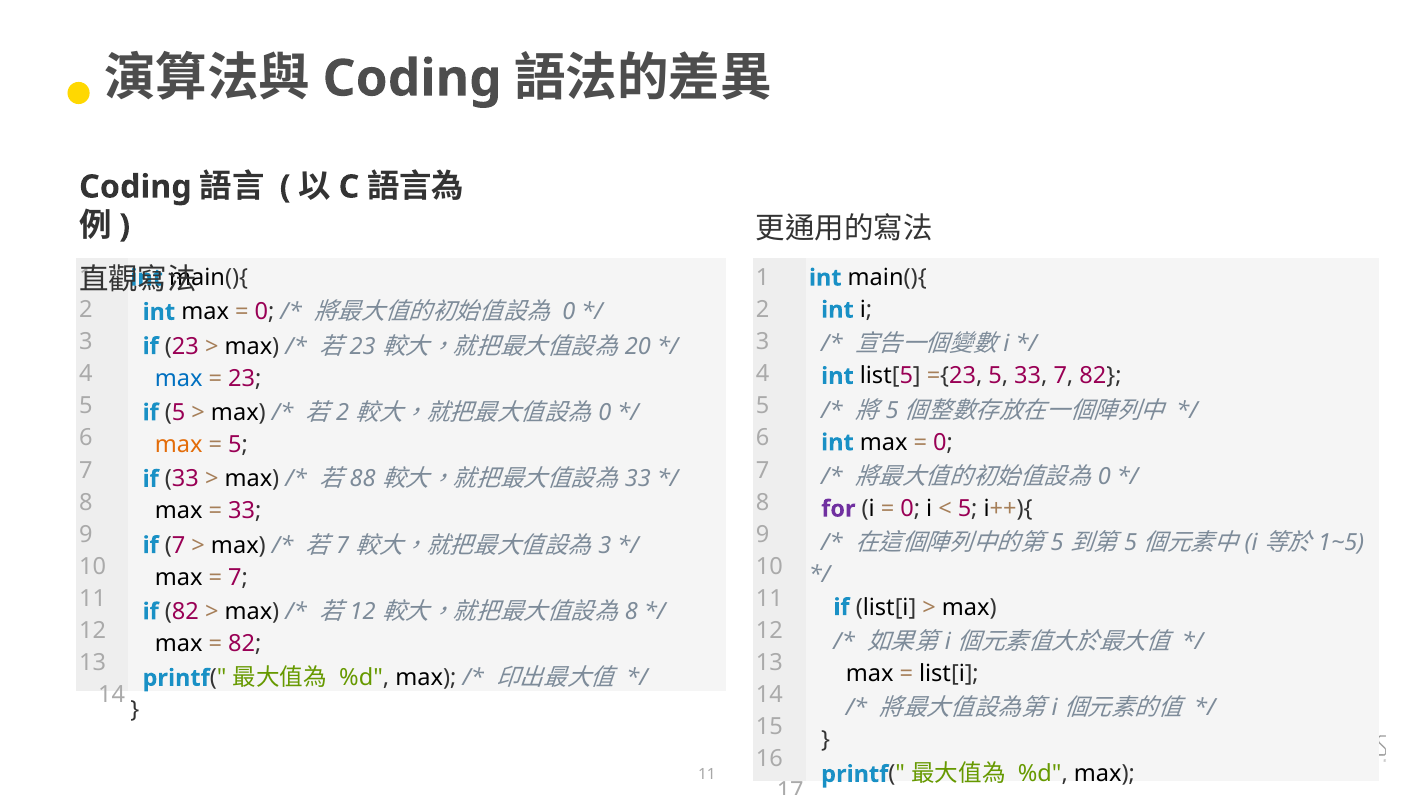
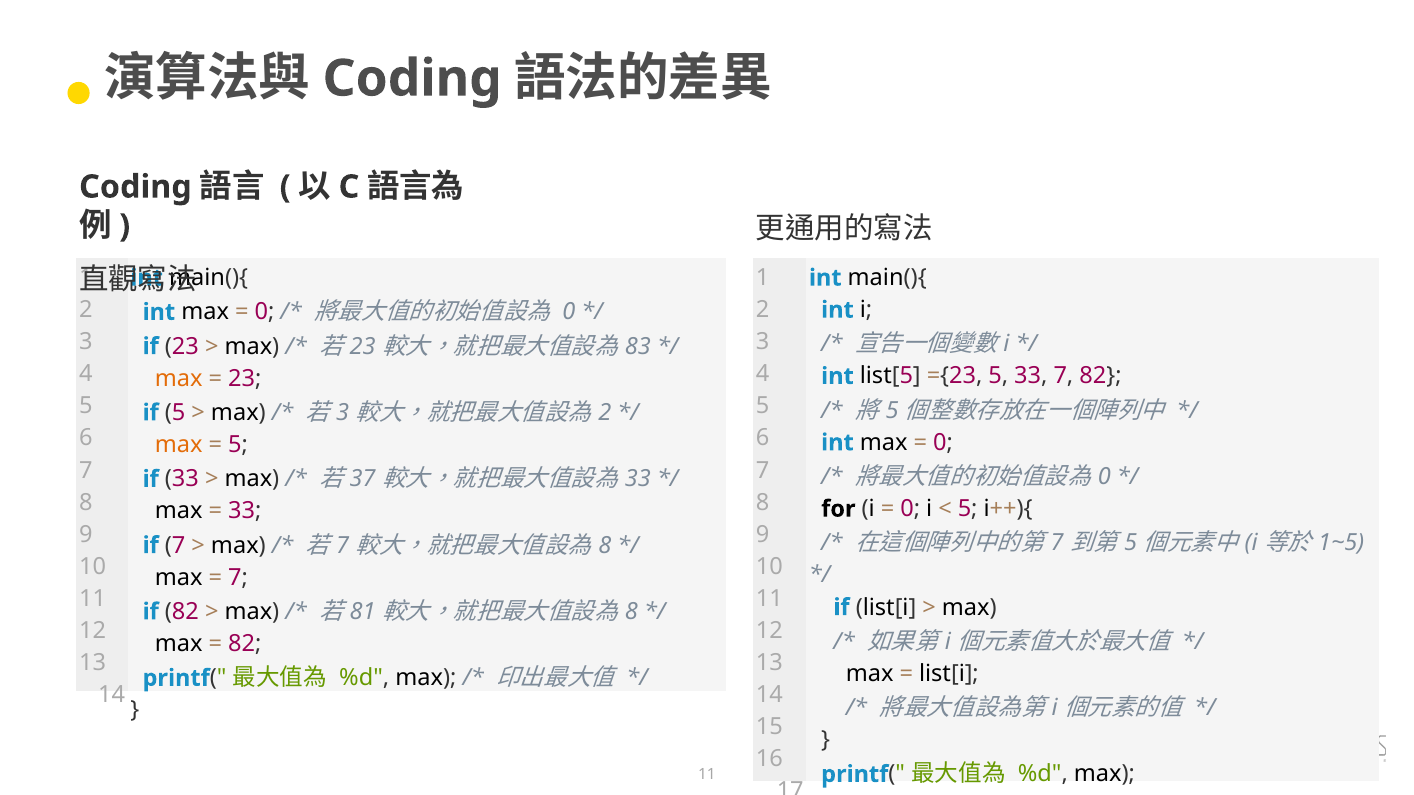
20: 20 -> 83
max at (179, 379) colour: blue -> orange
2 at (343, 413): 2 -> 3
0 at (605, 413): 0 -> 2
88: 88 -> 37
for colour: purple -> black
5 at (1057, 543): 5 -> 7
3 at (605, 546): 3 -> 8
12 at (363, 612): 12 -> 81
